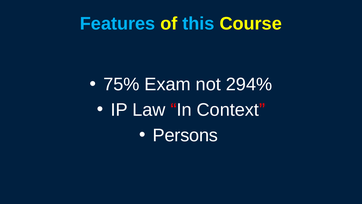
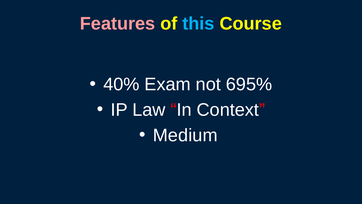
Features colour: light blue -> pink
75%: 75% -> 40%
294%: 294% -> 695%
Persons: Persons -> Medium
